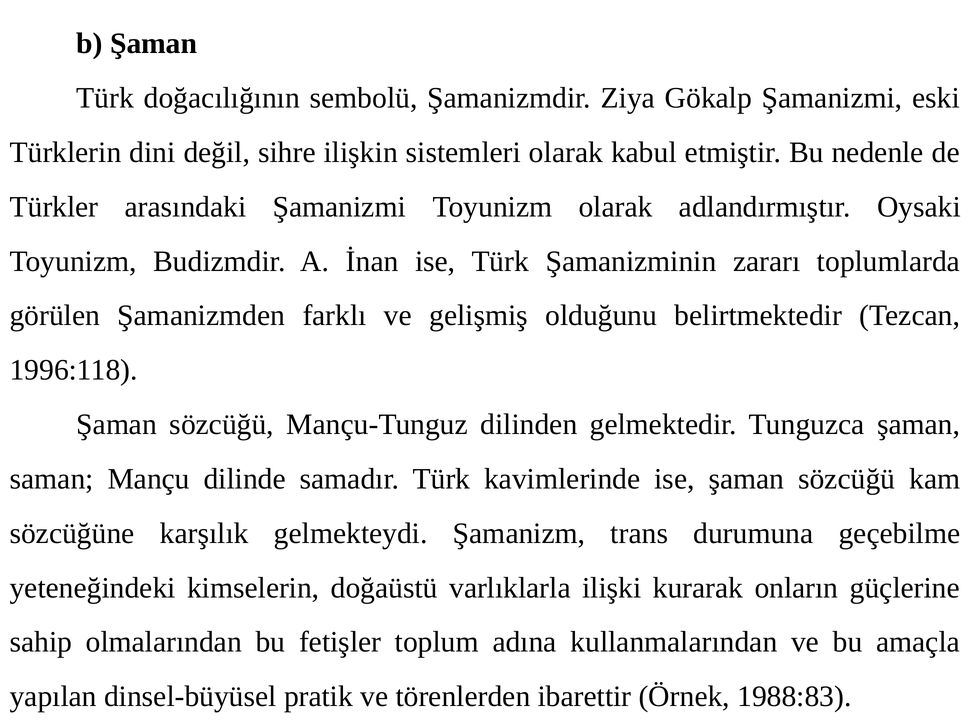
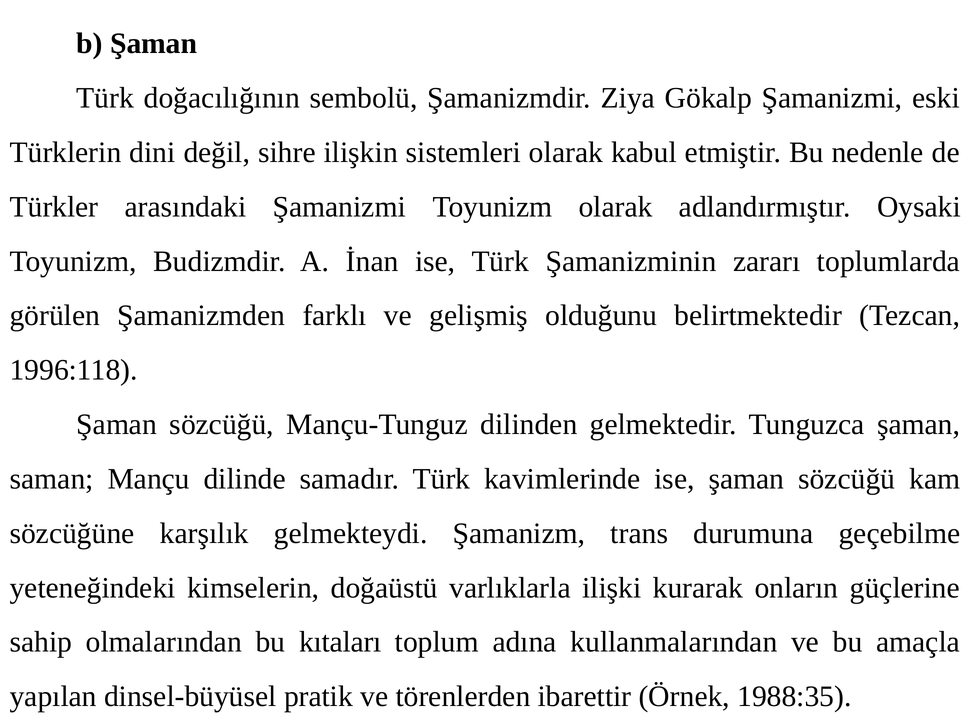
fetişler: fetişler -> kıtaları
1988:83: 1988:83 -> 1988:35
